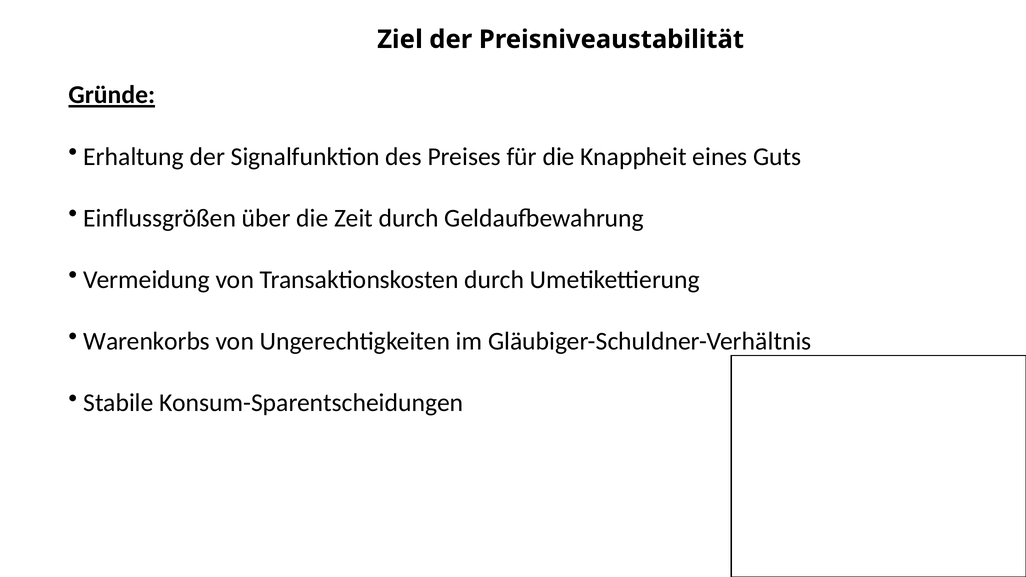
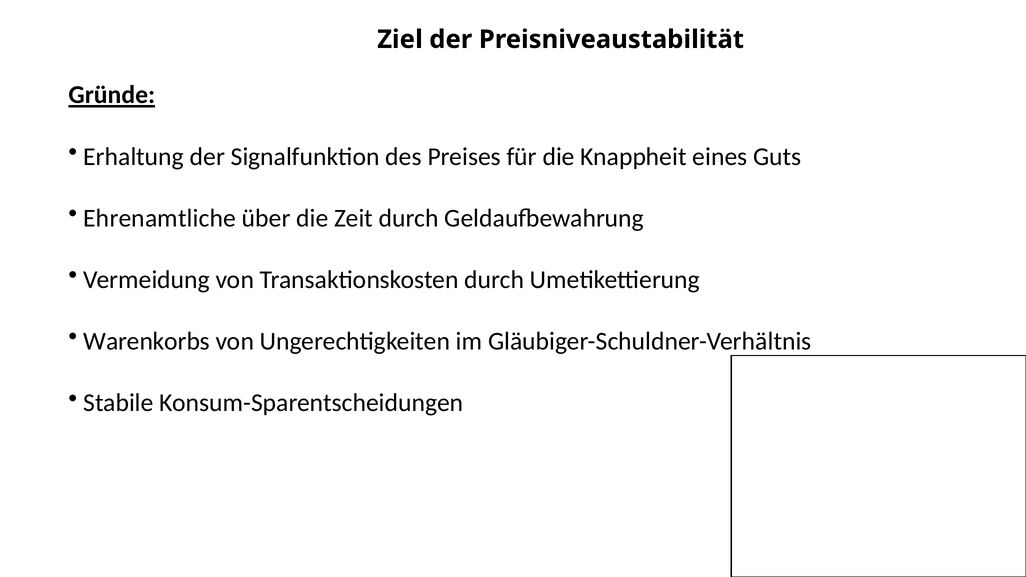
Einflussgrößen: Einflussgrößen -> Ehrenamtliche
